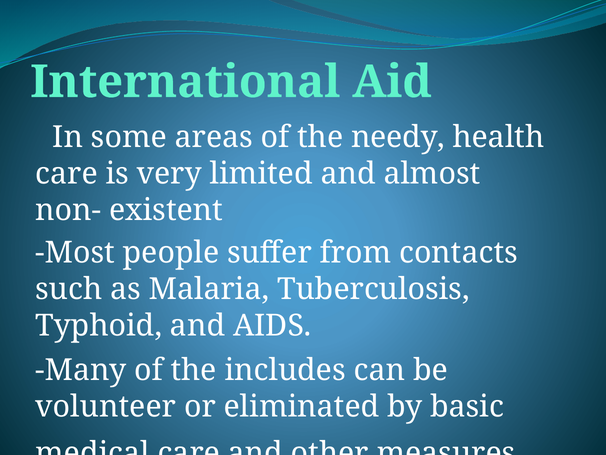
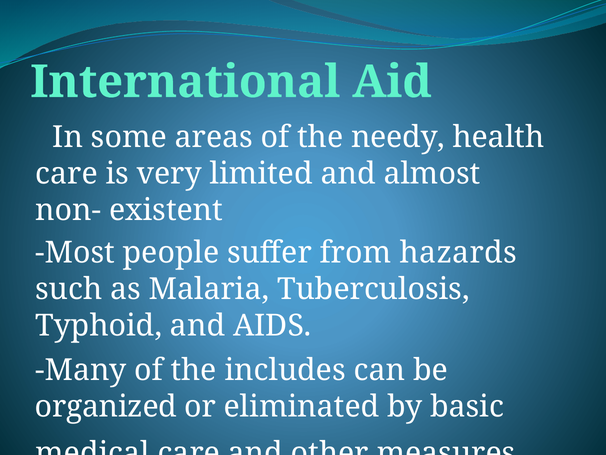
contacts: contacts -> hazards
volunteer: volunteer -> organized
